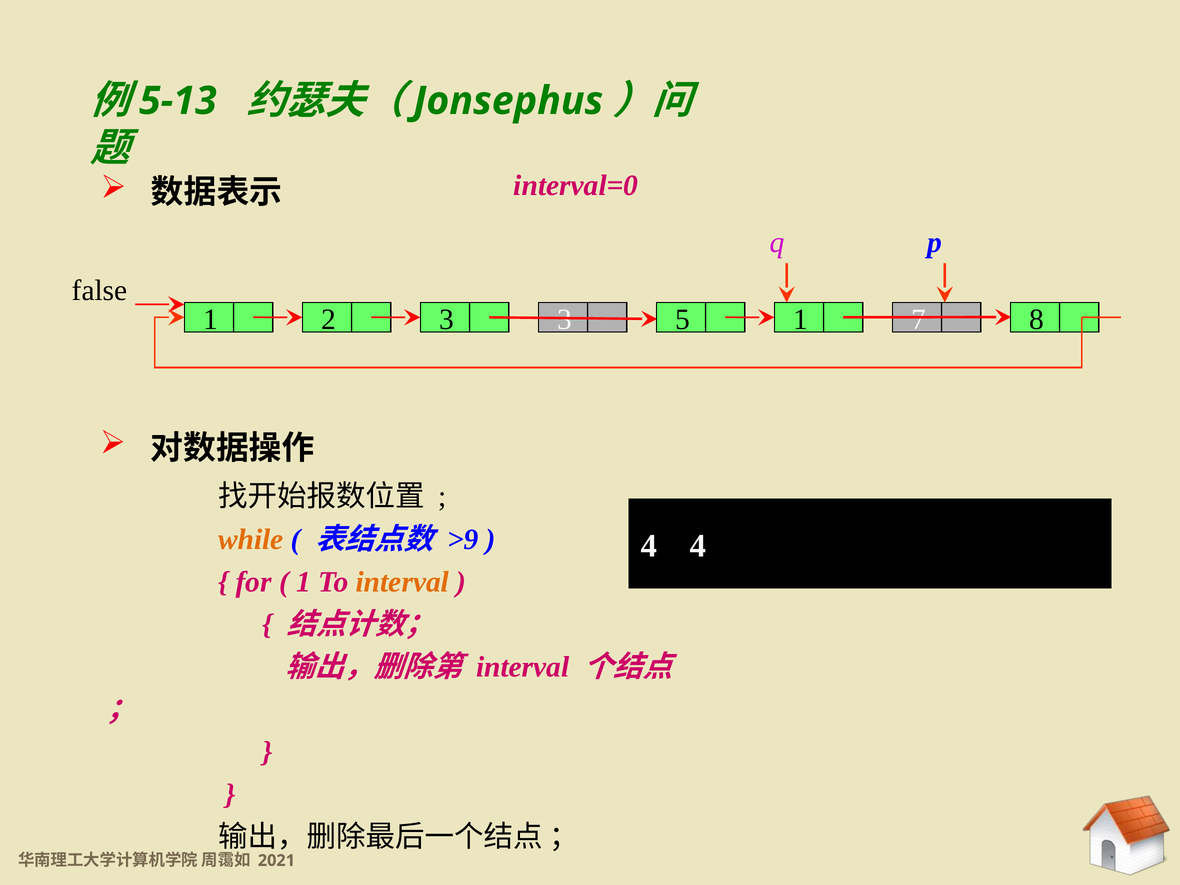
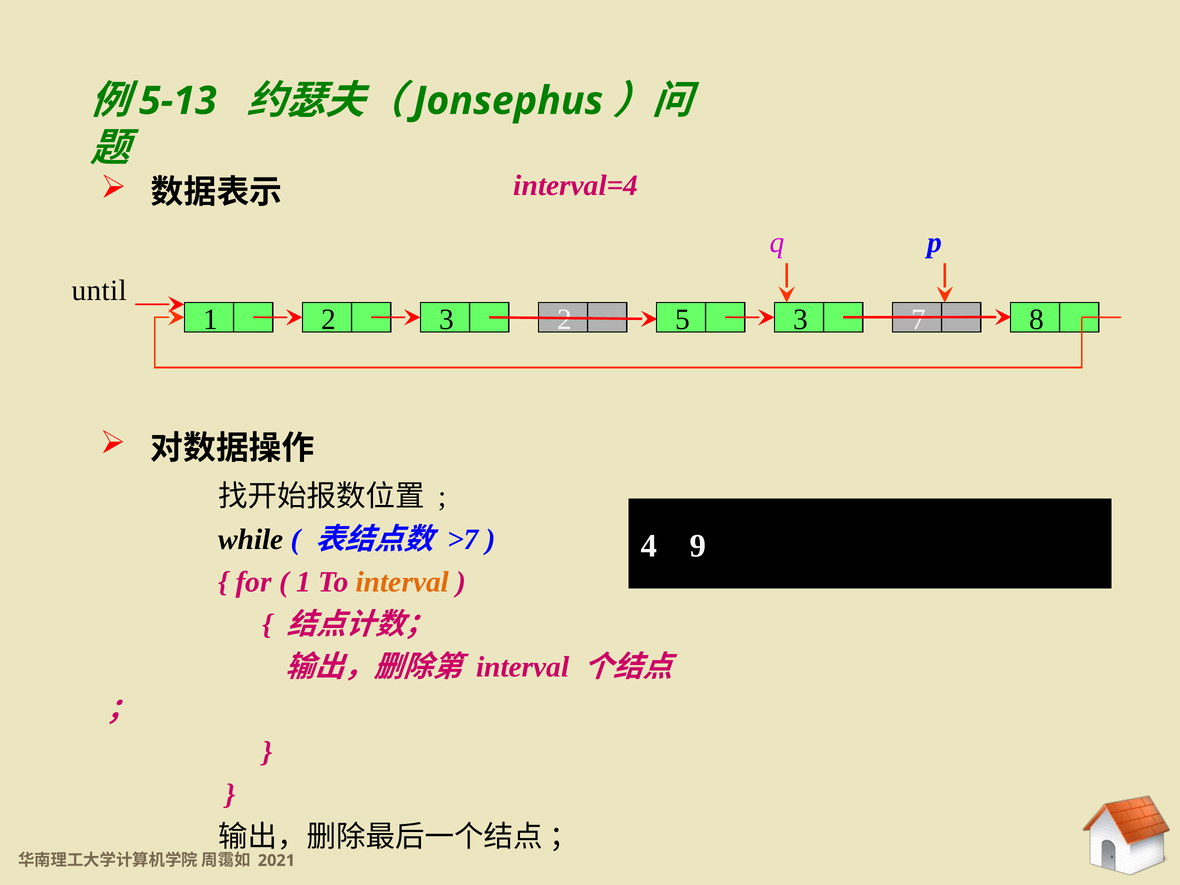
interval=0: interval=0 -> interval=4
false: false -> until
3 3: 3 -> 2
5 1: 1 -> 3
while colour: orange -> black
>9: >9 -> >7
4 4: 4 -> 9
